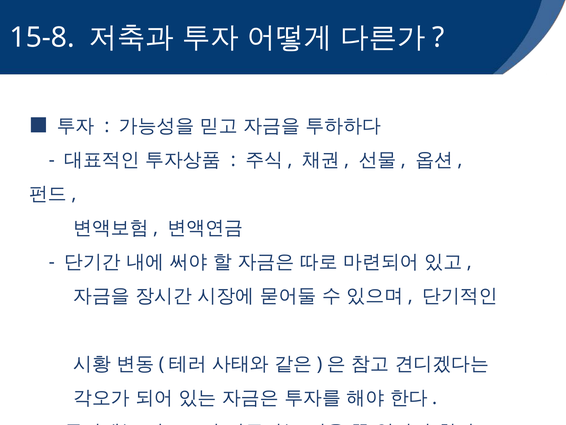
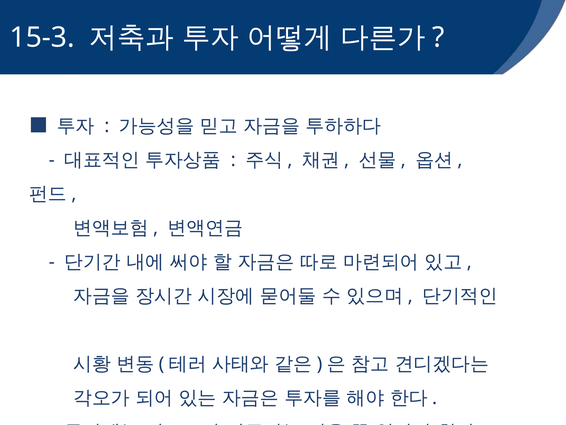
15-8: 15-8 -> 15-3
